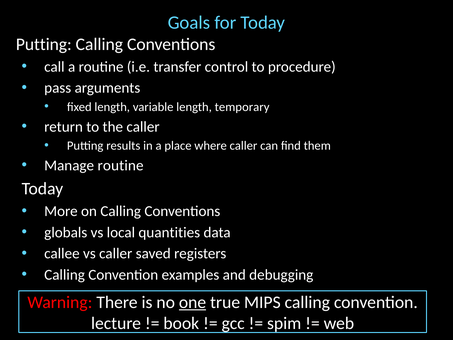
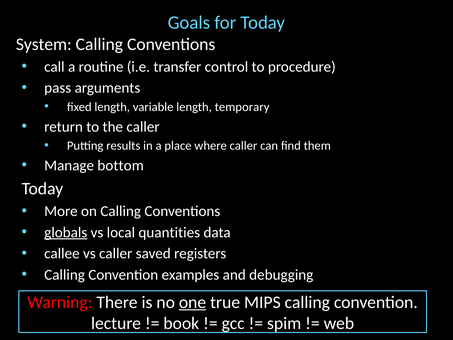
Putting at (44, 44): Putting -> System
Manage routine: routine -> bottom
globals underline: none -> present
